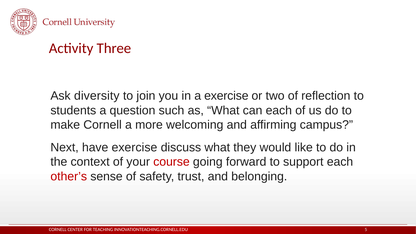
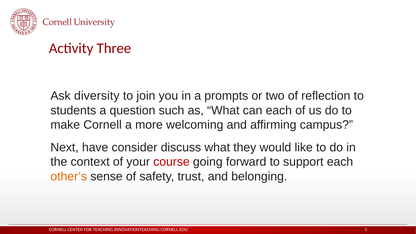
a exercise: exercise -> prompts
have exercise: exercise -> consider
other’s colour: red -> orange
